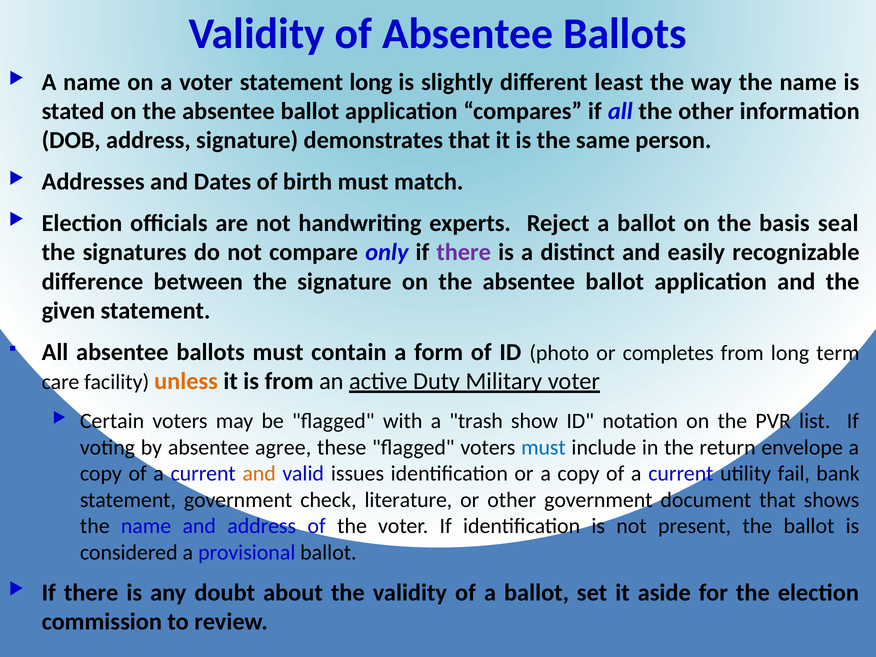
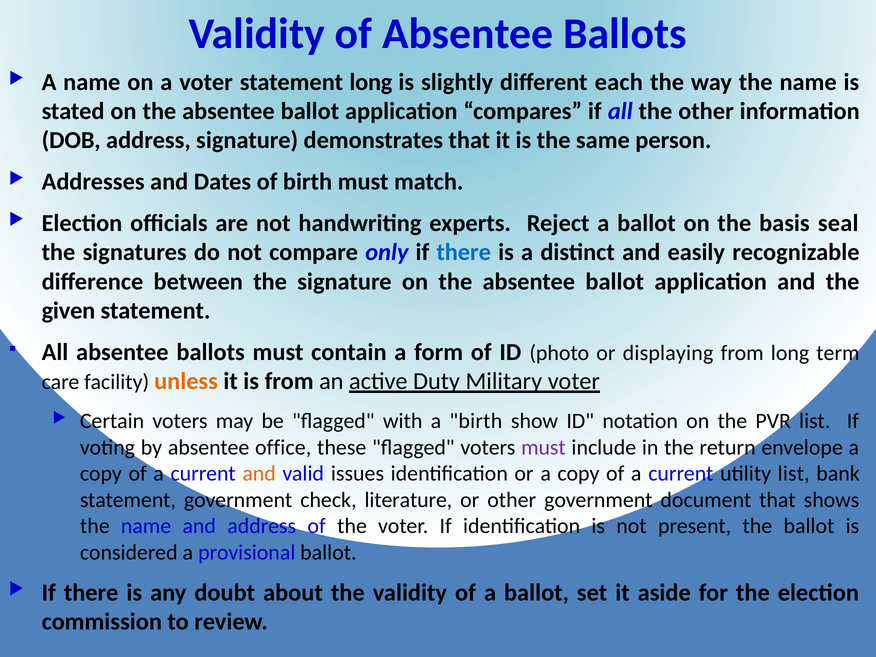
least: least -> each
there at (464, 252) colour: purple -> blue
completes: completes -> displaying
a trash: trash -> birth
agree: agree -> office
must at (543, 447) colour: blue -> purple
utility fail: fail -> list
